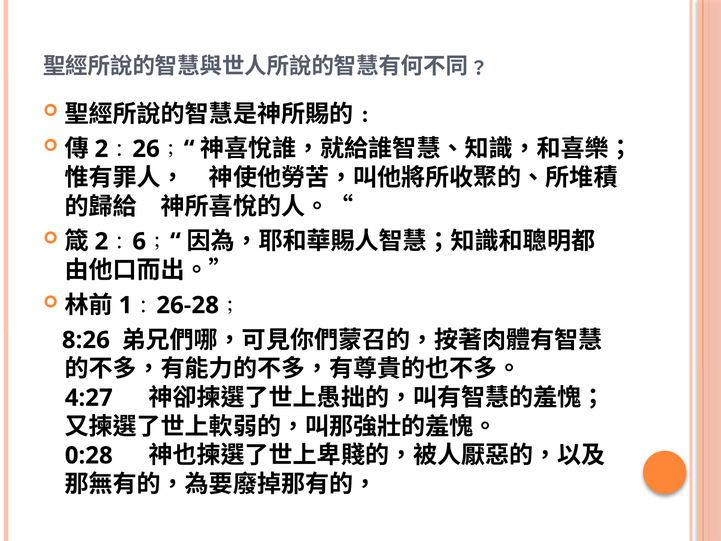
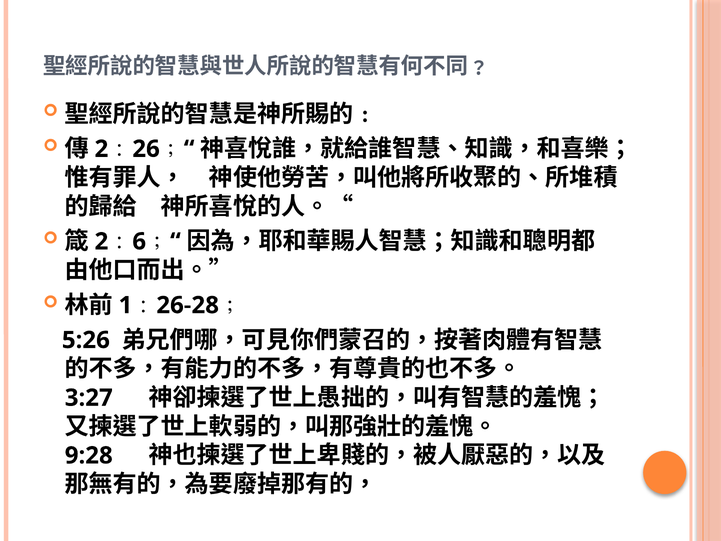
8:26: 8:26 -> 5:26
4:27: 4:27 -> 3:27
0:28: 0:28 -> 9:28
